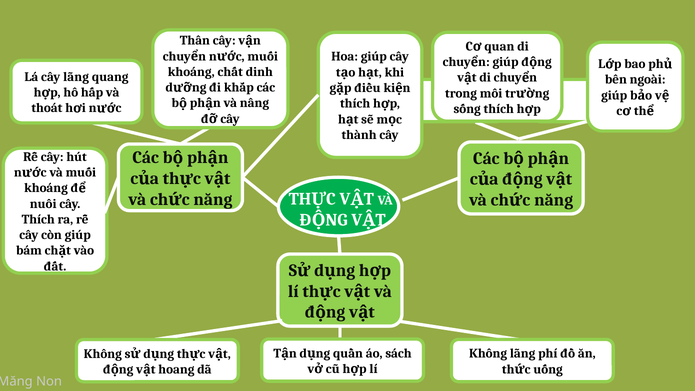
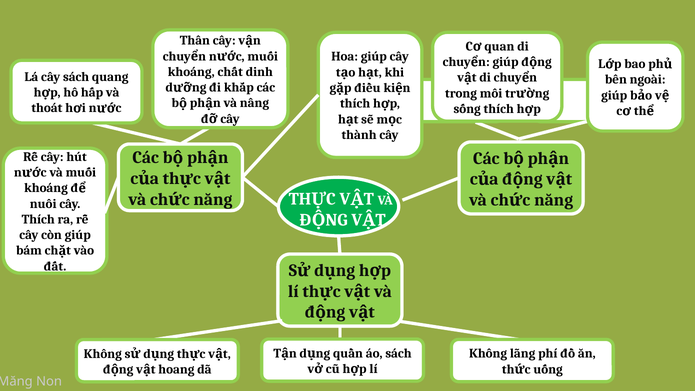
cây lãng: lãng -> sách
